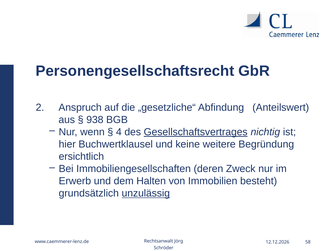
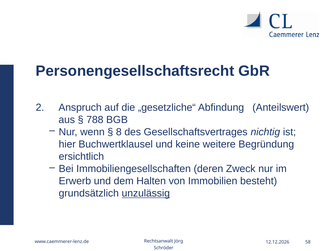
938: 938 -> 788
4: 4 -> 8
Gesellschaftsvertrages underline: present -> none
